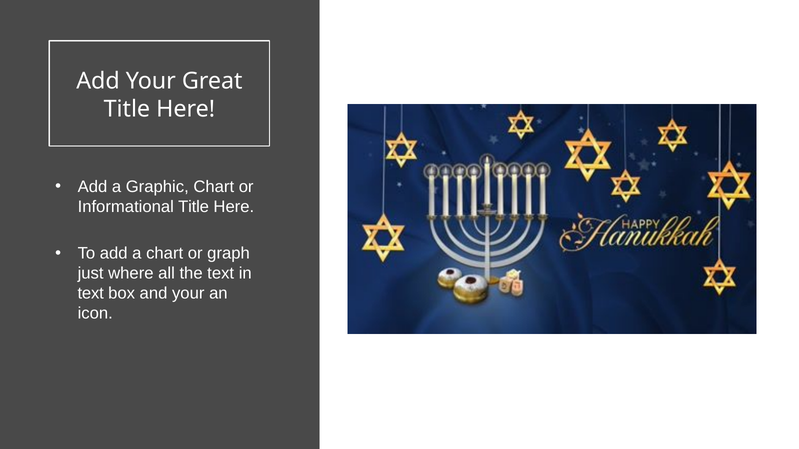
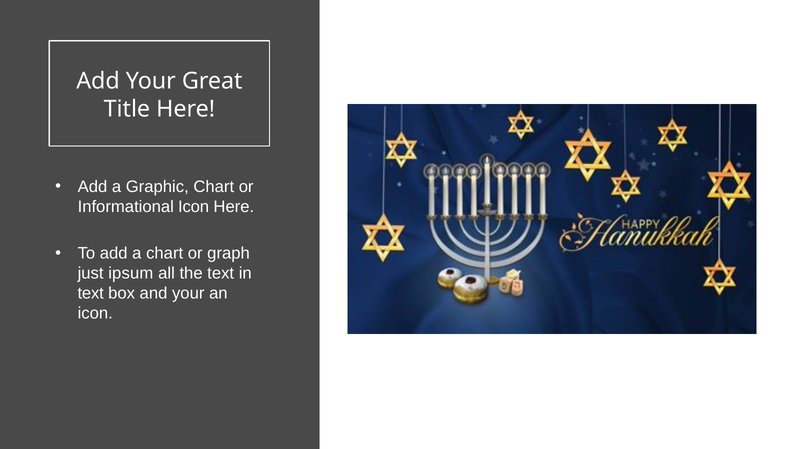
Informational Title: Title -> Icon
where: where -> ipsum
